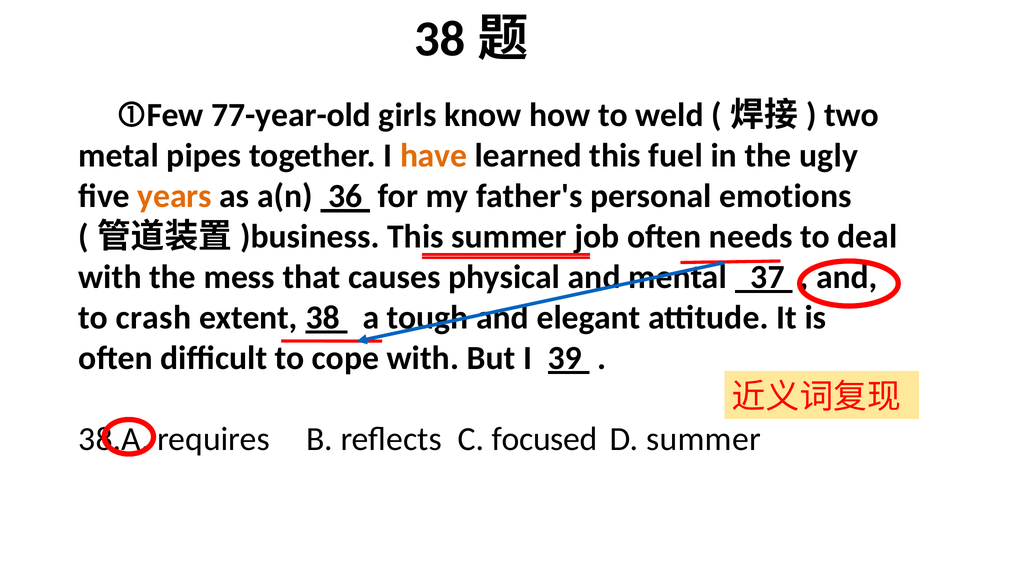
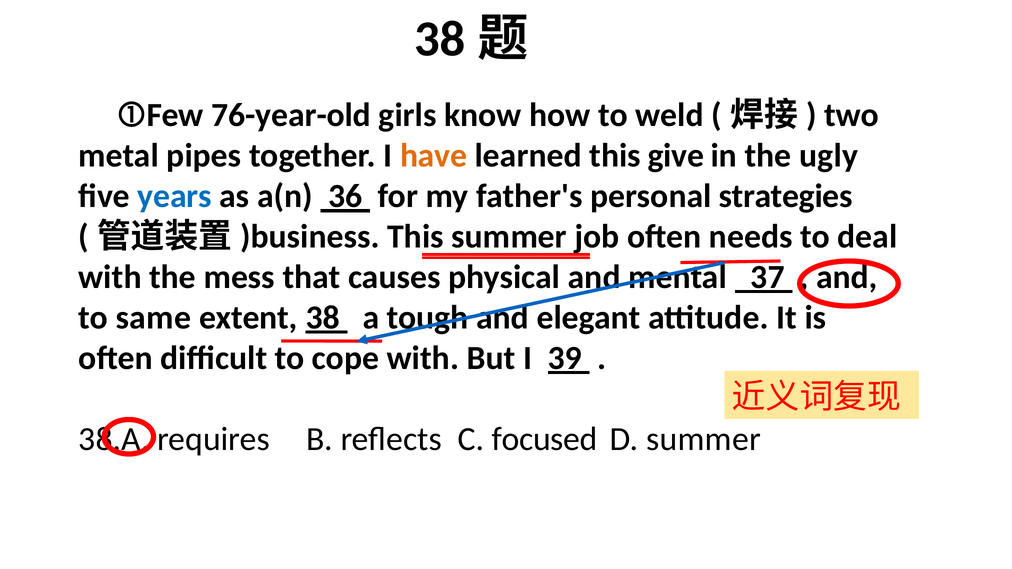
77-year-old: 77-year-old -> 76-year-old
fuel: fuel -> give
years colour: orange -> blue
emotions: emotions -> strategies
crash: crash -> same
